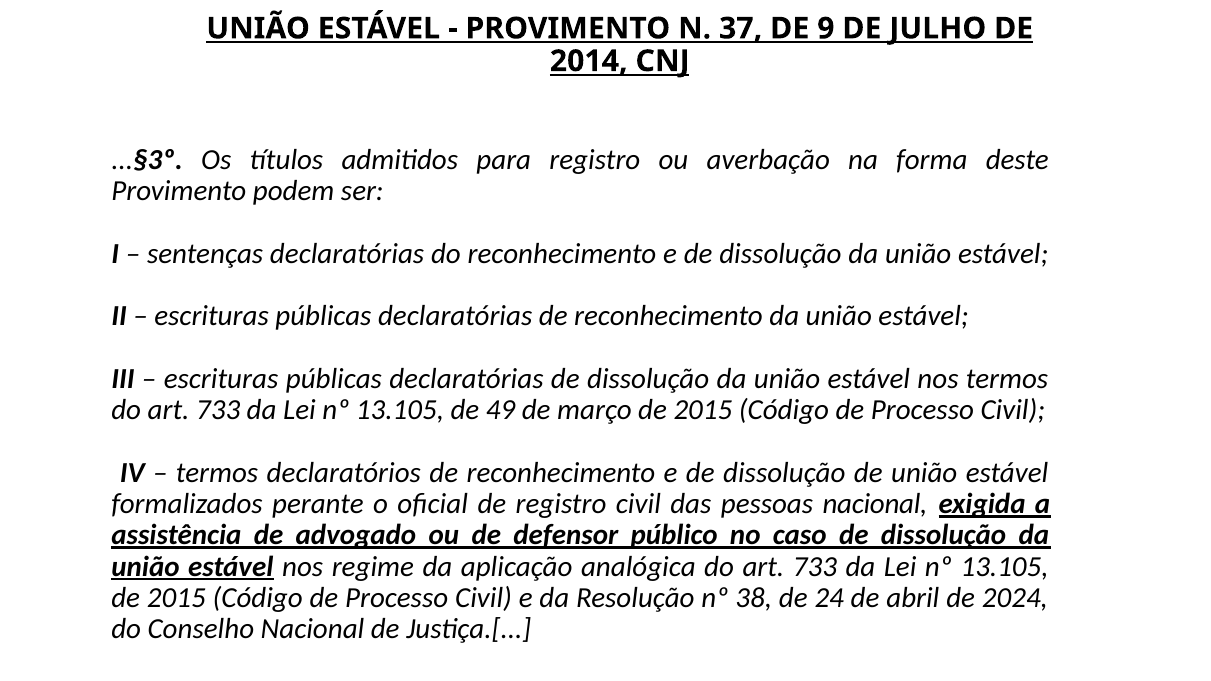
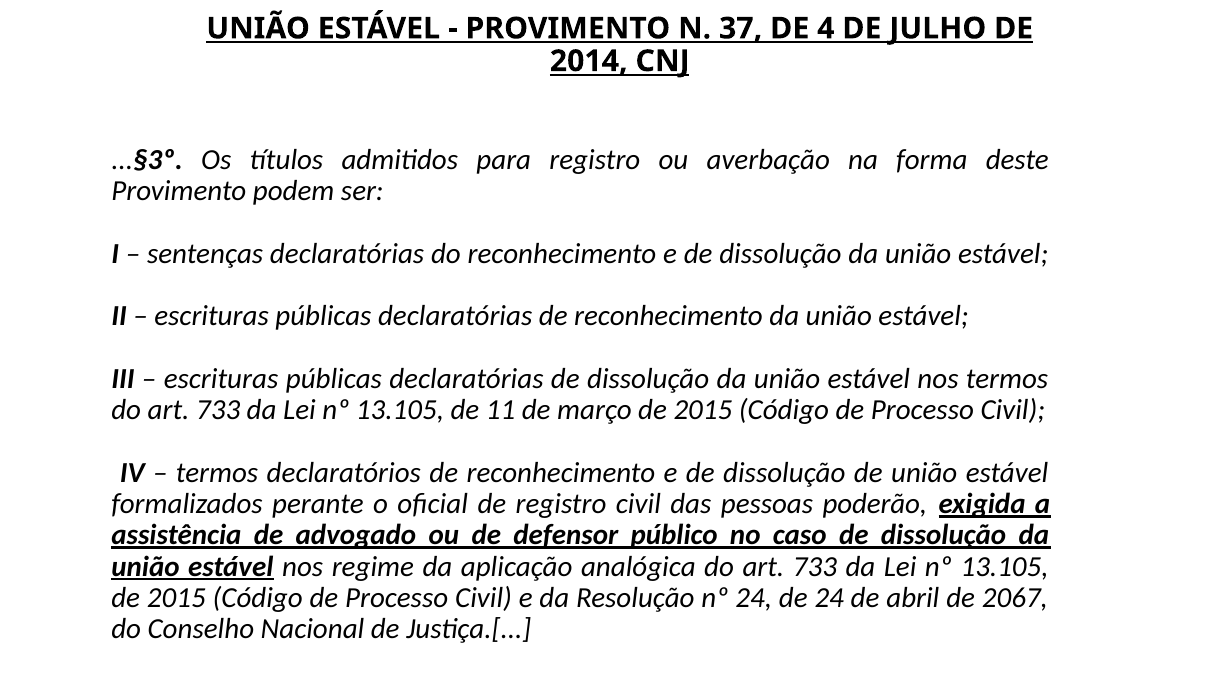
9: 9 -> 4
49: 49 -> 11
pessoas nacional: nacional -> poderão
nº 38: 38 -> 24
2024: 2024 -> 2067
